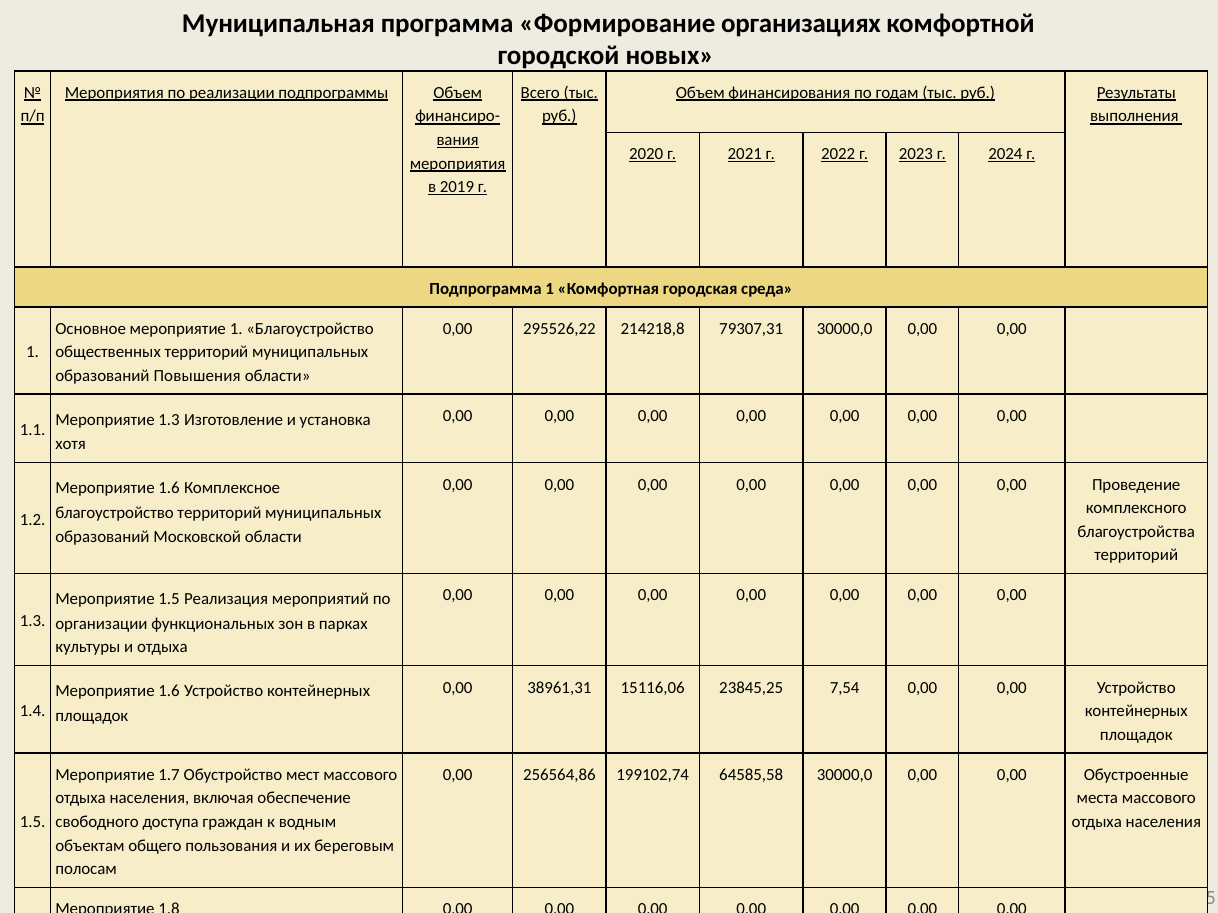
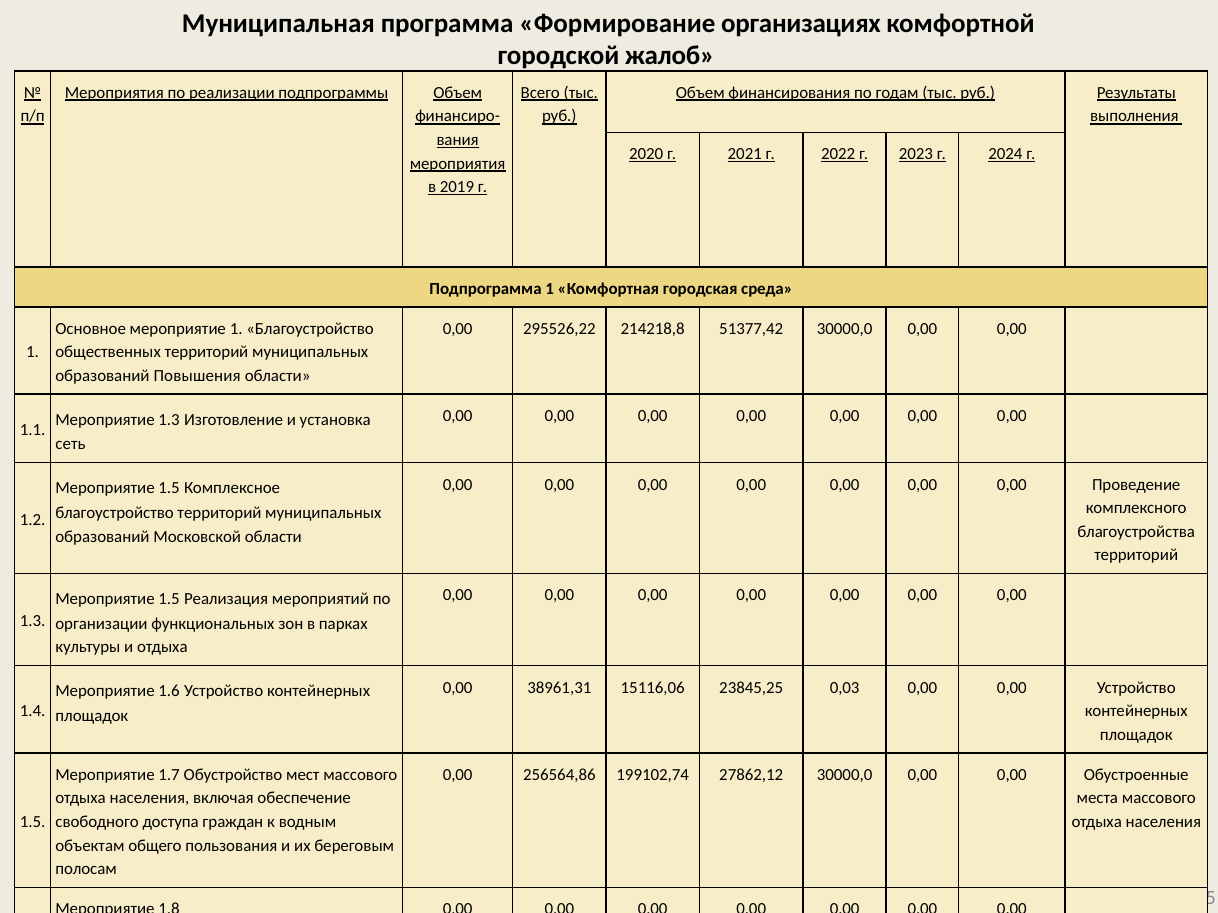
новых: новых -> жалоб
79307,31: 79307,31 -> 51377,42
хотя: хотя -> сеть
1.6 at (169, 489): 1.6 -> 1.5
7,54: 7,54 -> 0,03
64585,58: 64585,58 -> 27862,12
